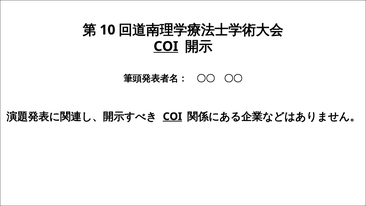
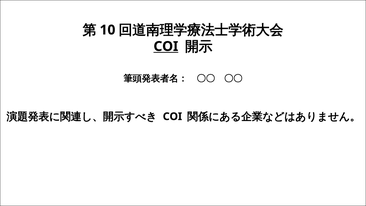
COI at (172, 116) underline: present -> none
